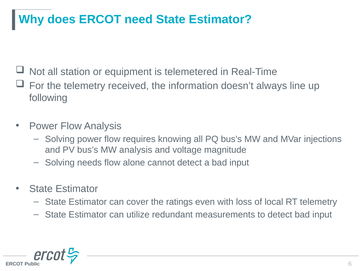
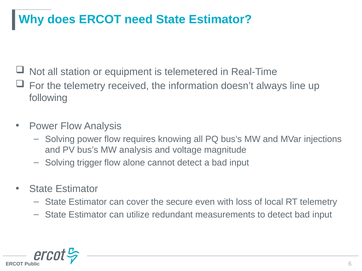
needs: needs -> trigger
ratings: ratings -> secure
